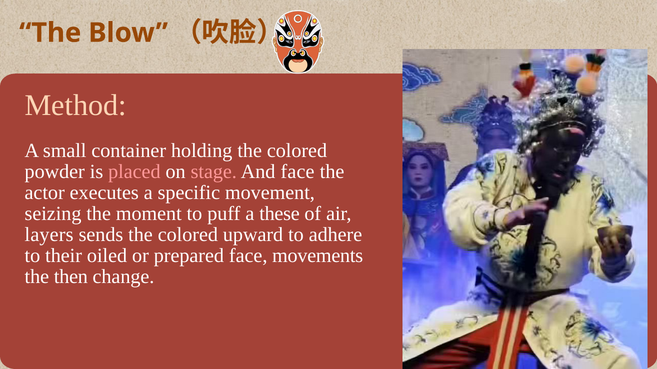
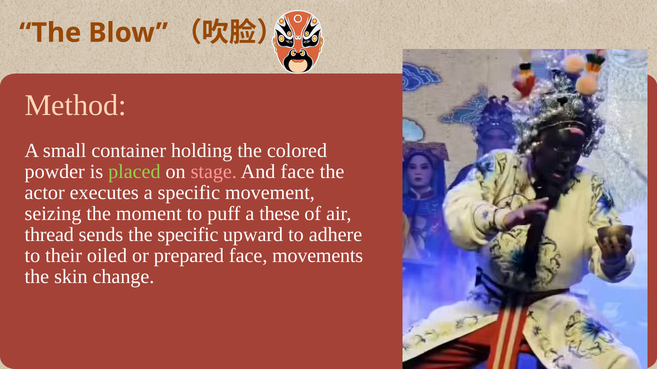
placed colour: pink -> light green
layers: layers -> thread
sends the colored: colored -> specific
then: then -> skin
